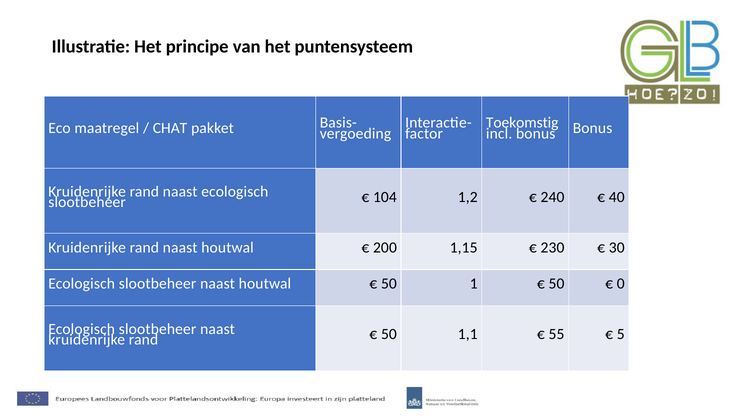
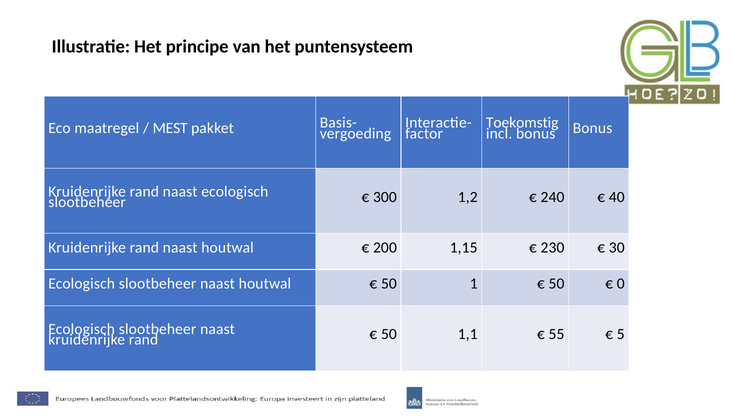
CHAT: CHAT -> MEST
104: 104 -> 300
